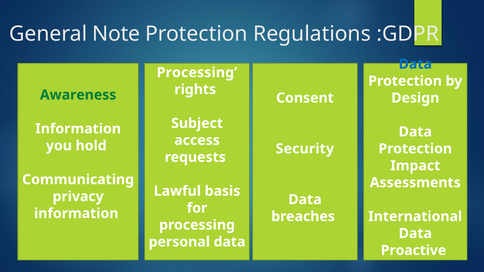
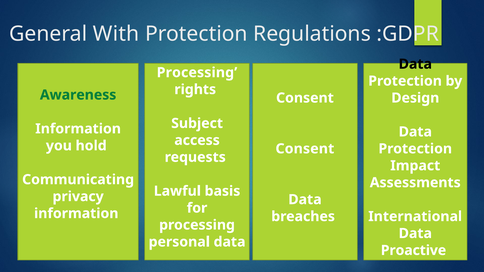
Note: Note -> With
Data at (415, 64) colour: blue -> black
Security at (305, 149): Security -> Consent
